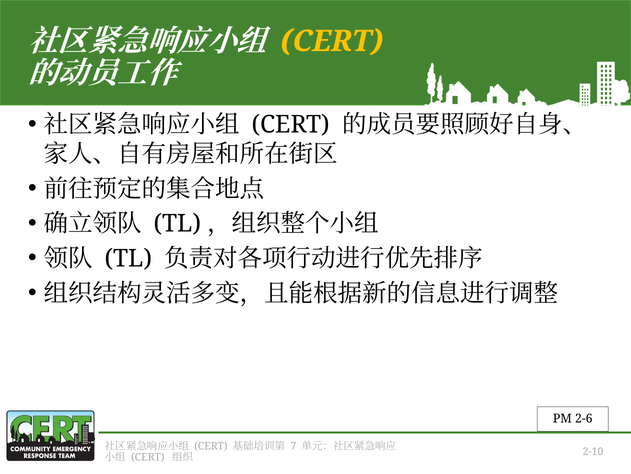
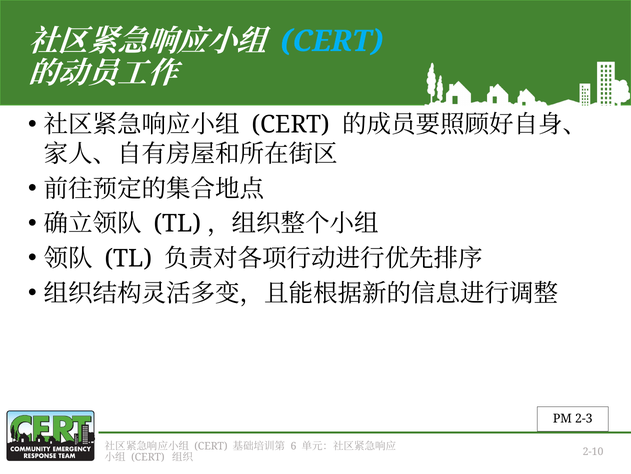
CERT at (332, 41) colour: yellow -> light blue
2-6: 2-6 -> 2-3
7: 7 -> 6
